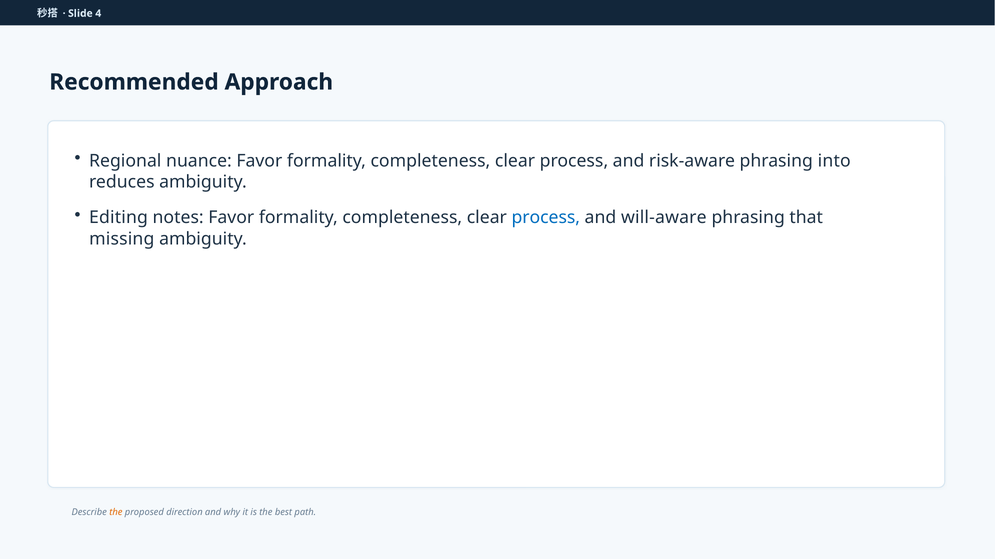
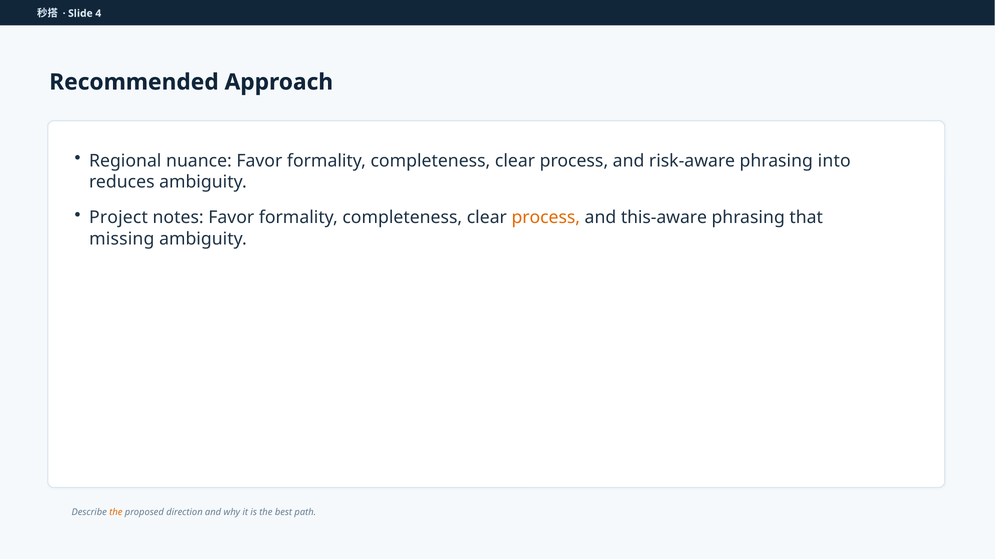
Editing: Editing -> Project
process at (546, 218) colour: blue -> orange
will-aware: will-aware -> this-aware
